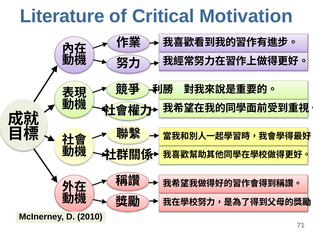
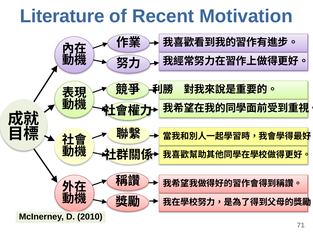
Critical: Critical -> Recent
